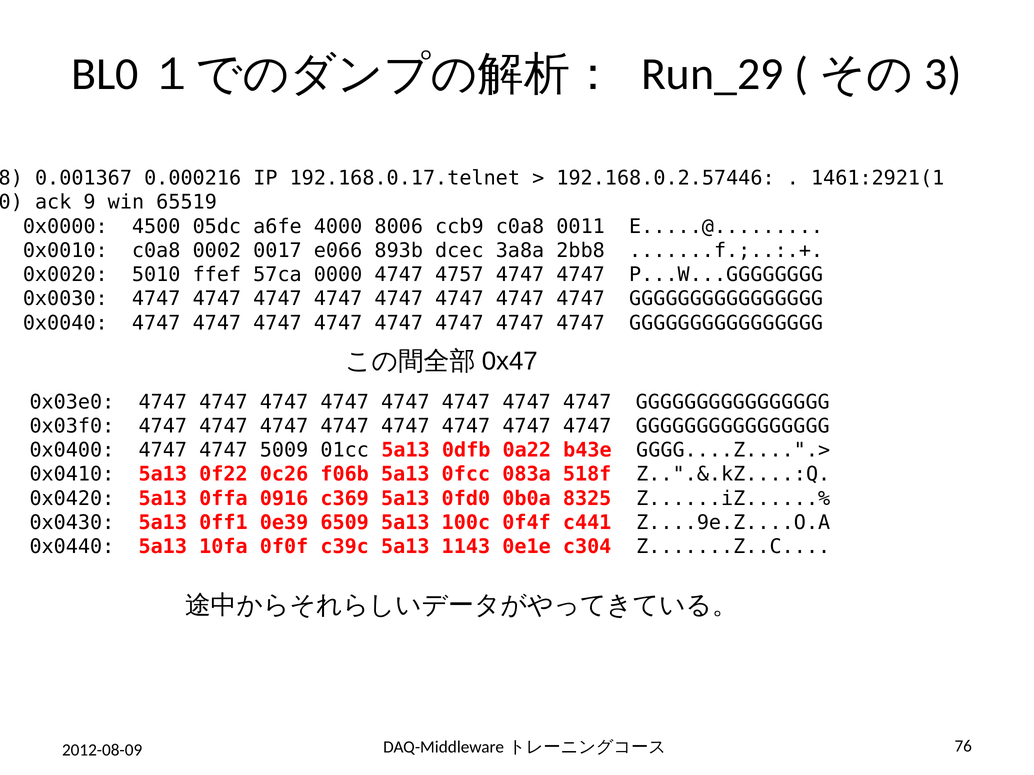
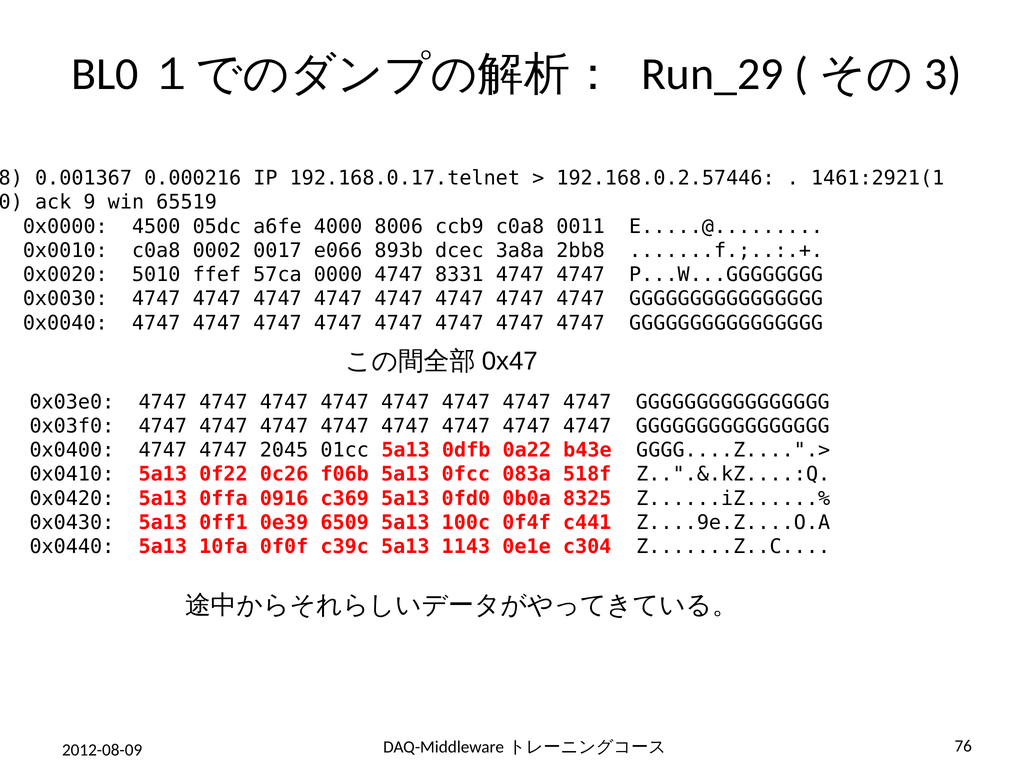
4757: 4757 -> 8331
5009: 5009 -> 2045
